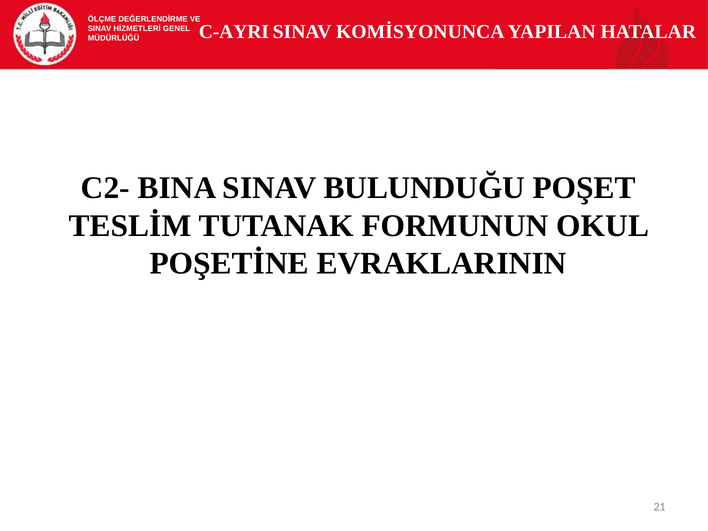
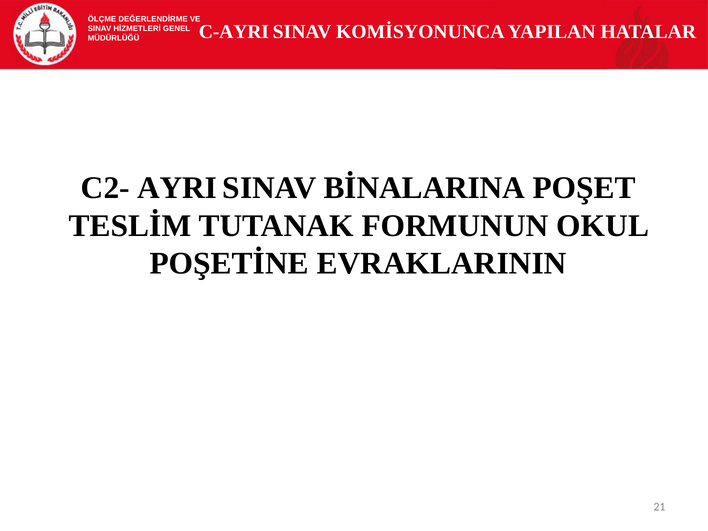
BINA: BINA -> AYRI
BULUNDUĞU: BULUNDUĞU -> BİNALARINA
